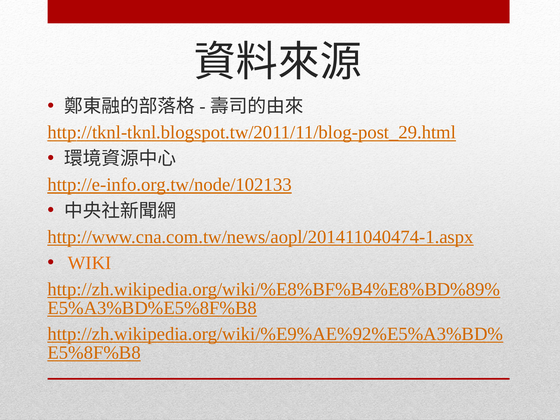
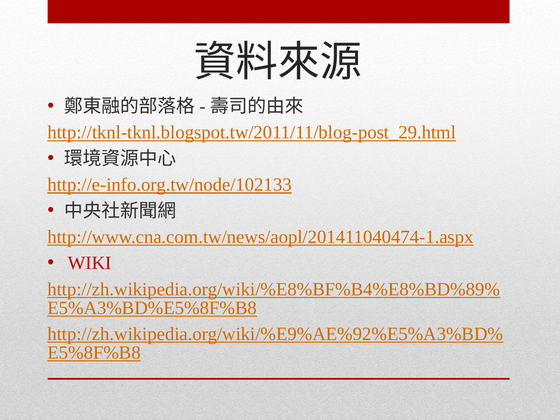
WIKI colour: orange -> red
